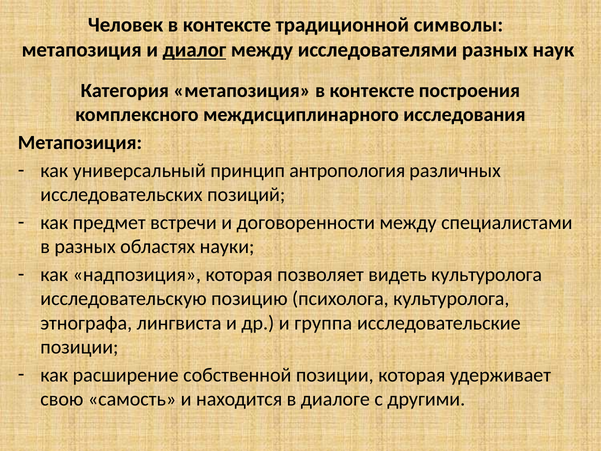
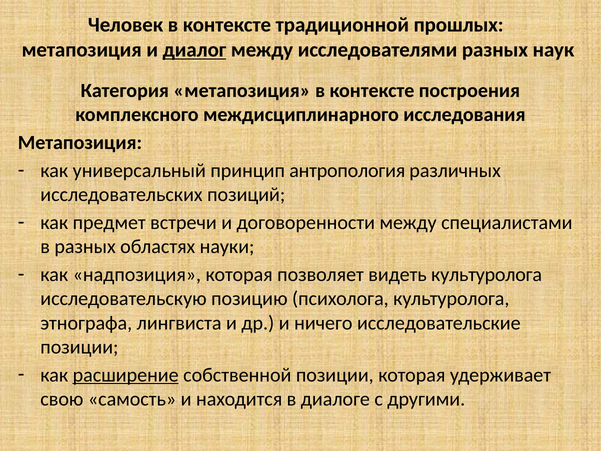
символы: символы -> прошлых
группа: группа -> ничего
расширение underline: none -> present
